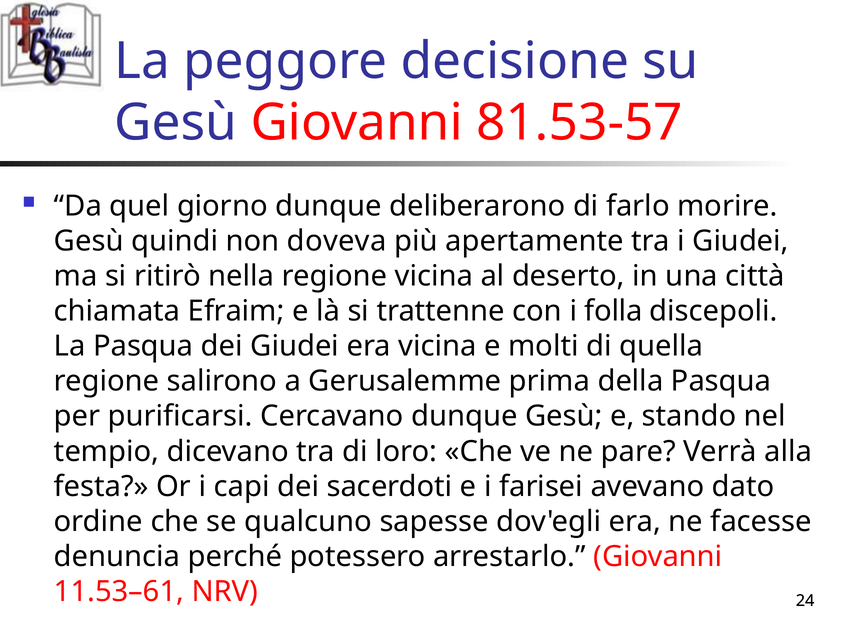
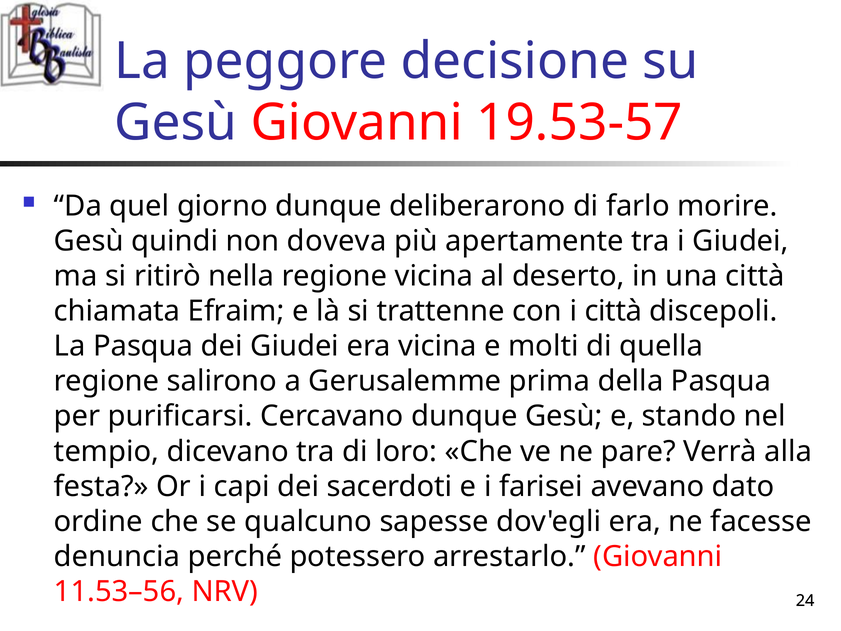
81.53-57: 81.53-57 -> 19.53-57
i folla: folla -> città
11.53–61: 11.53–61 -> 11.53–56
